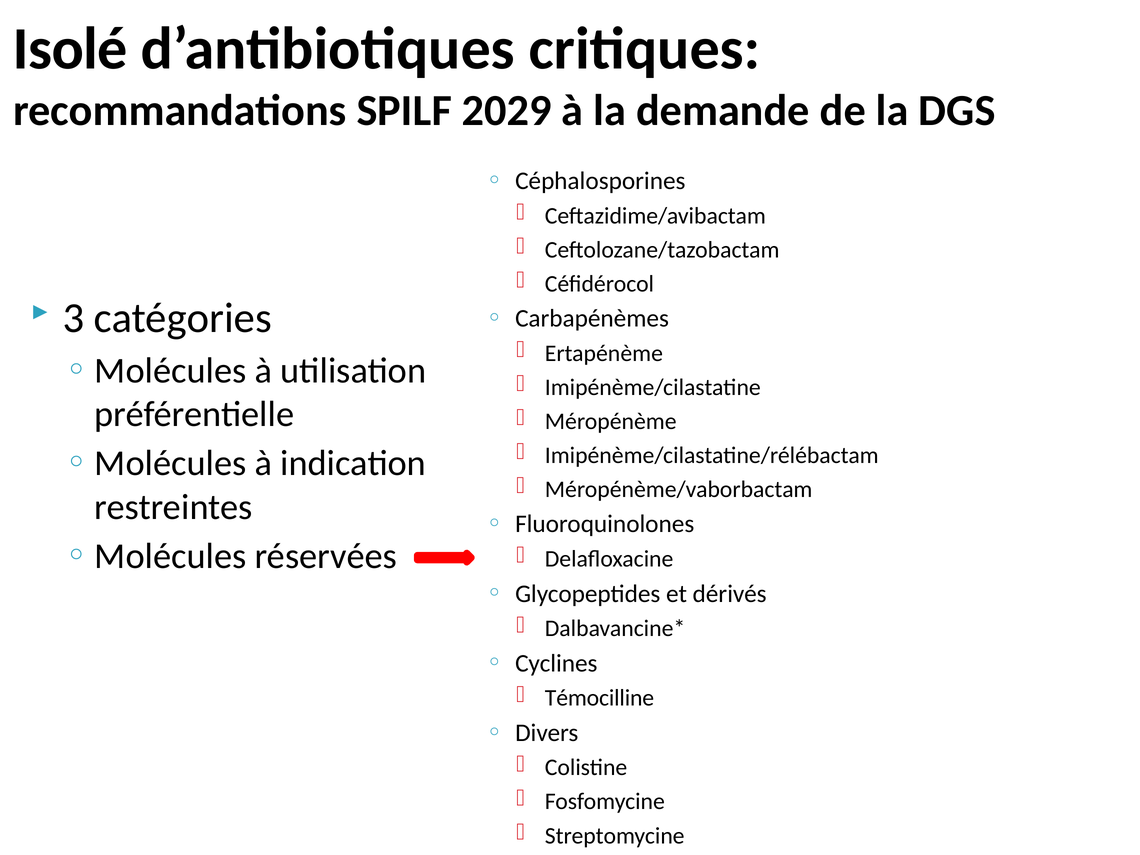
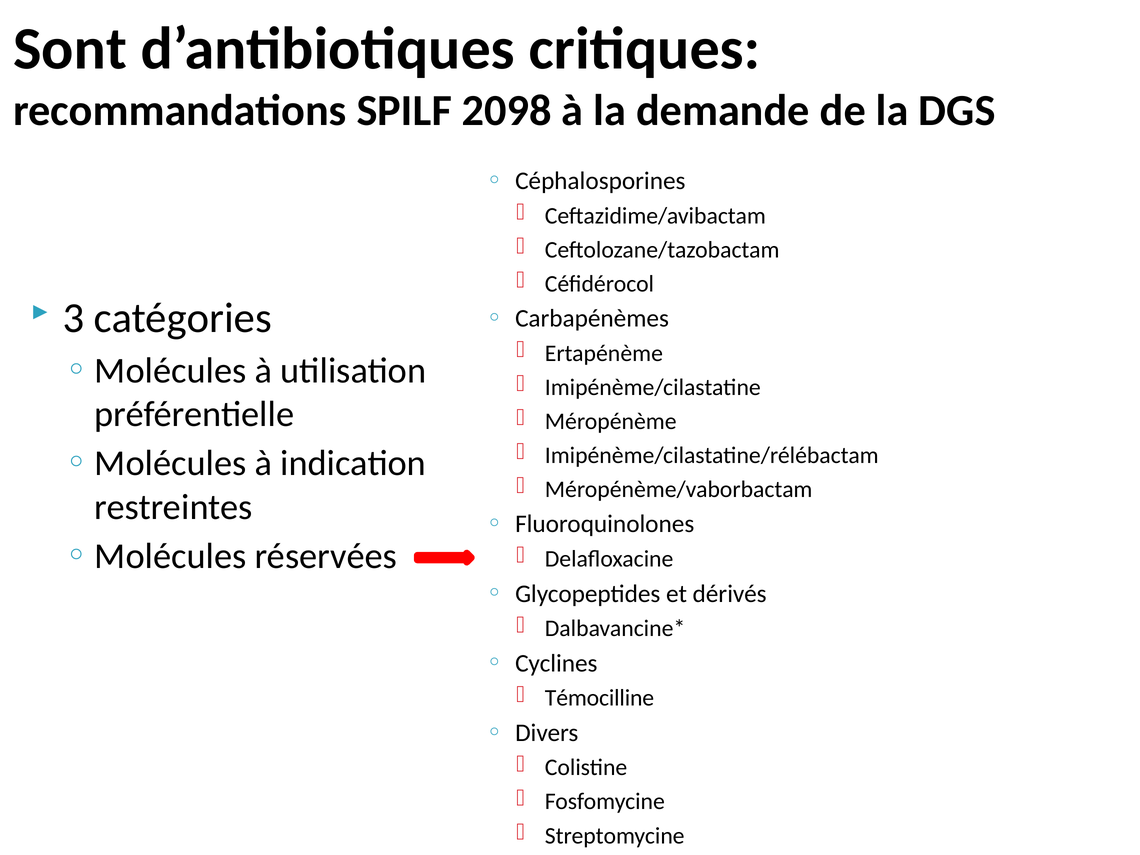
Isolé: Isolé -> Sont
2029: 2029 -> 2098
